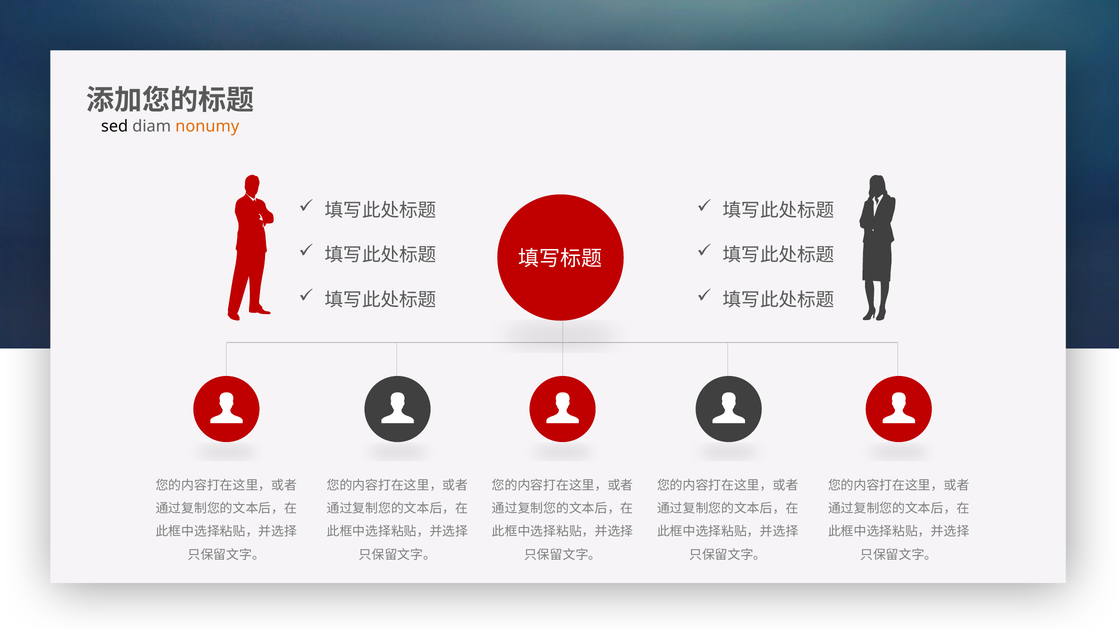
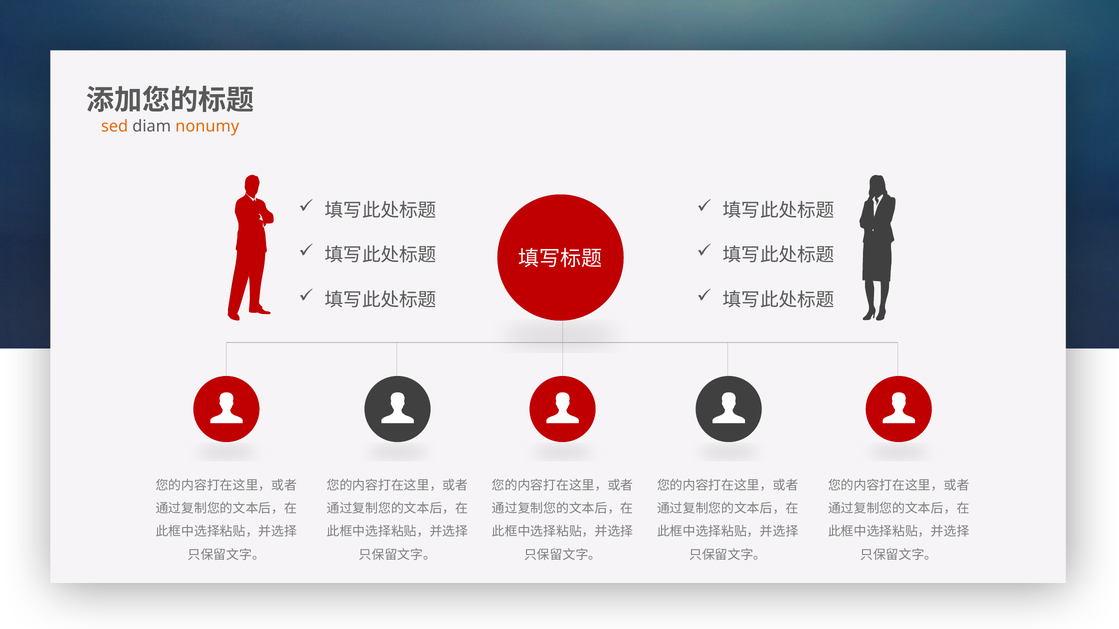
sed colour: black -> orange
